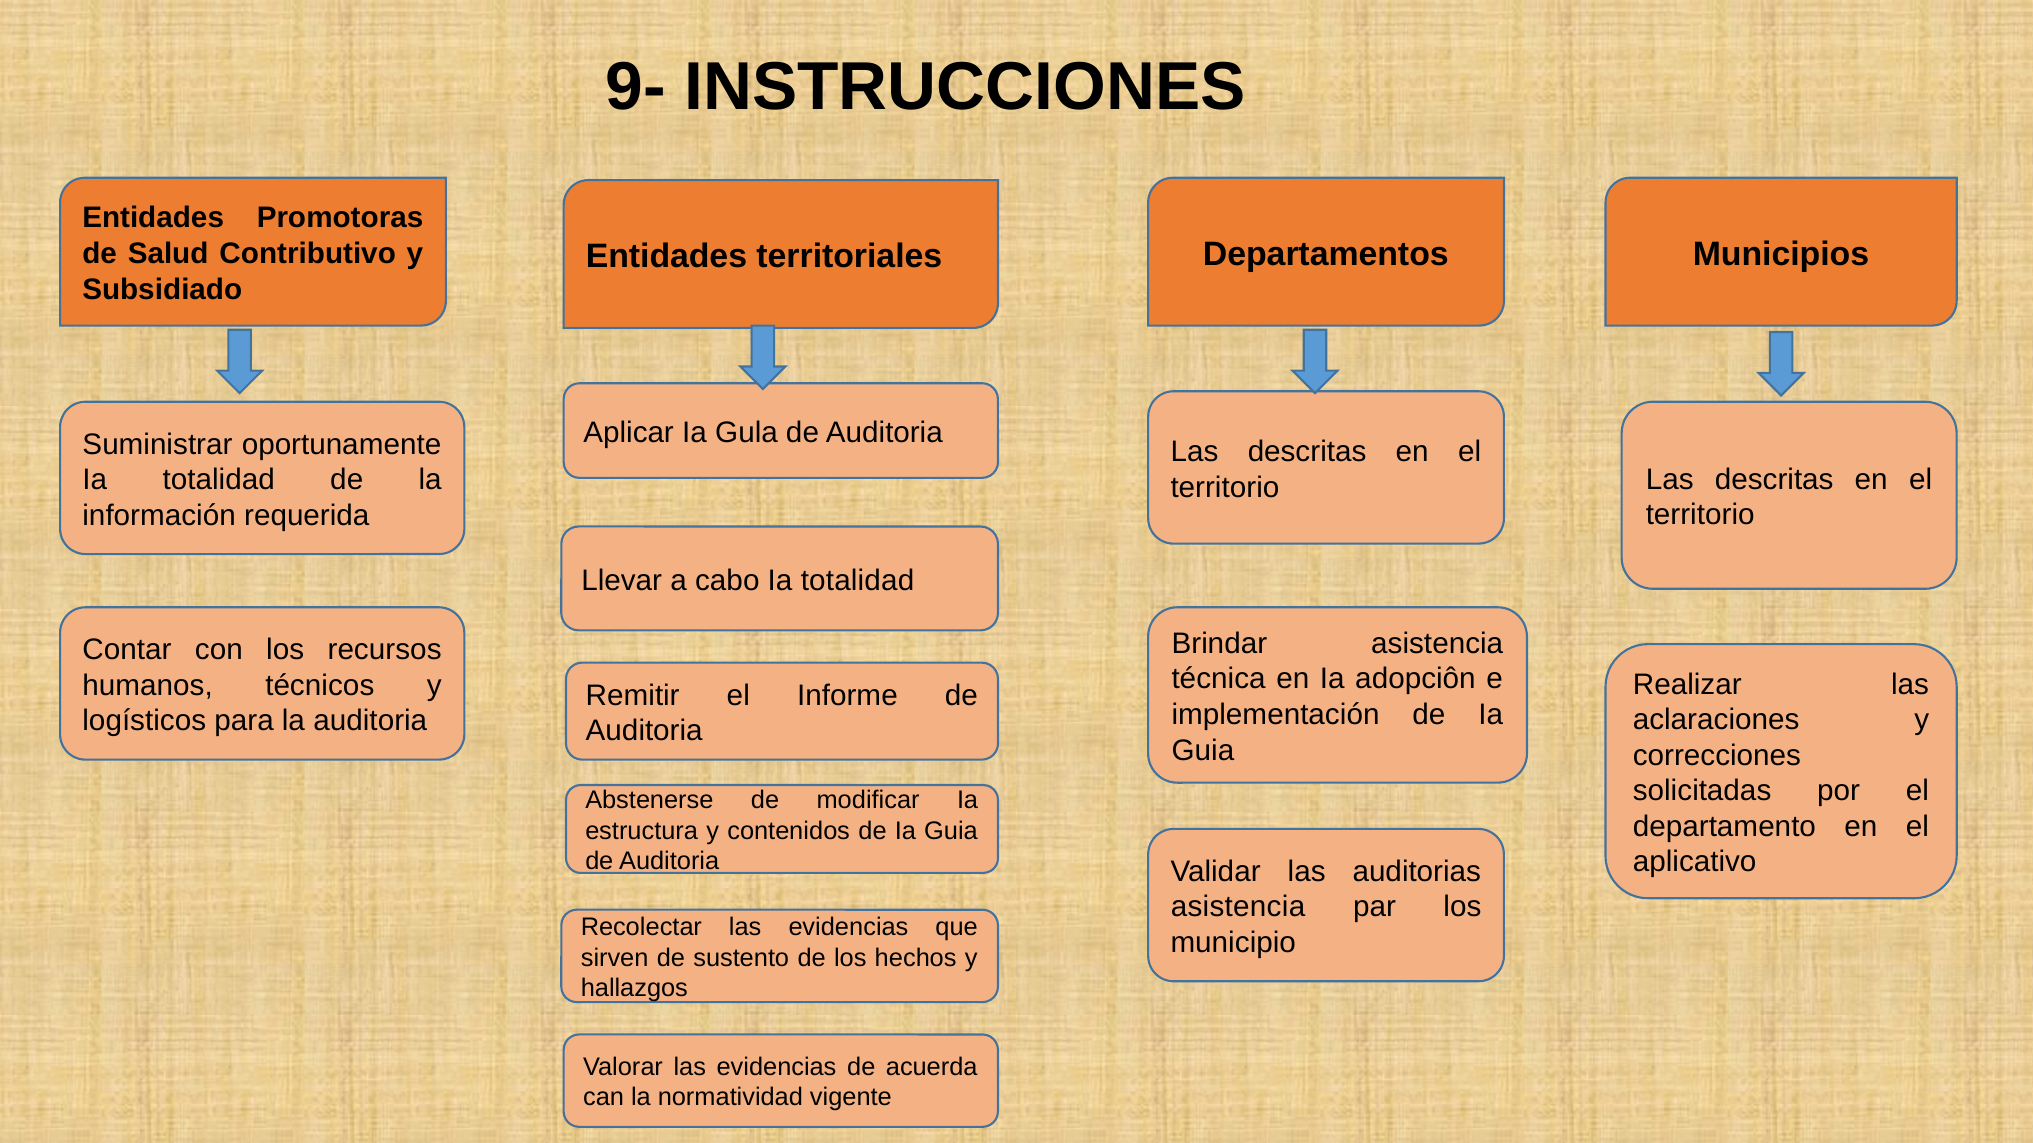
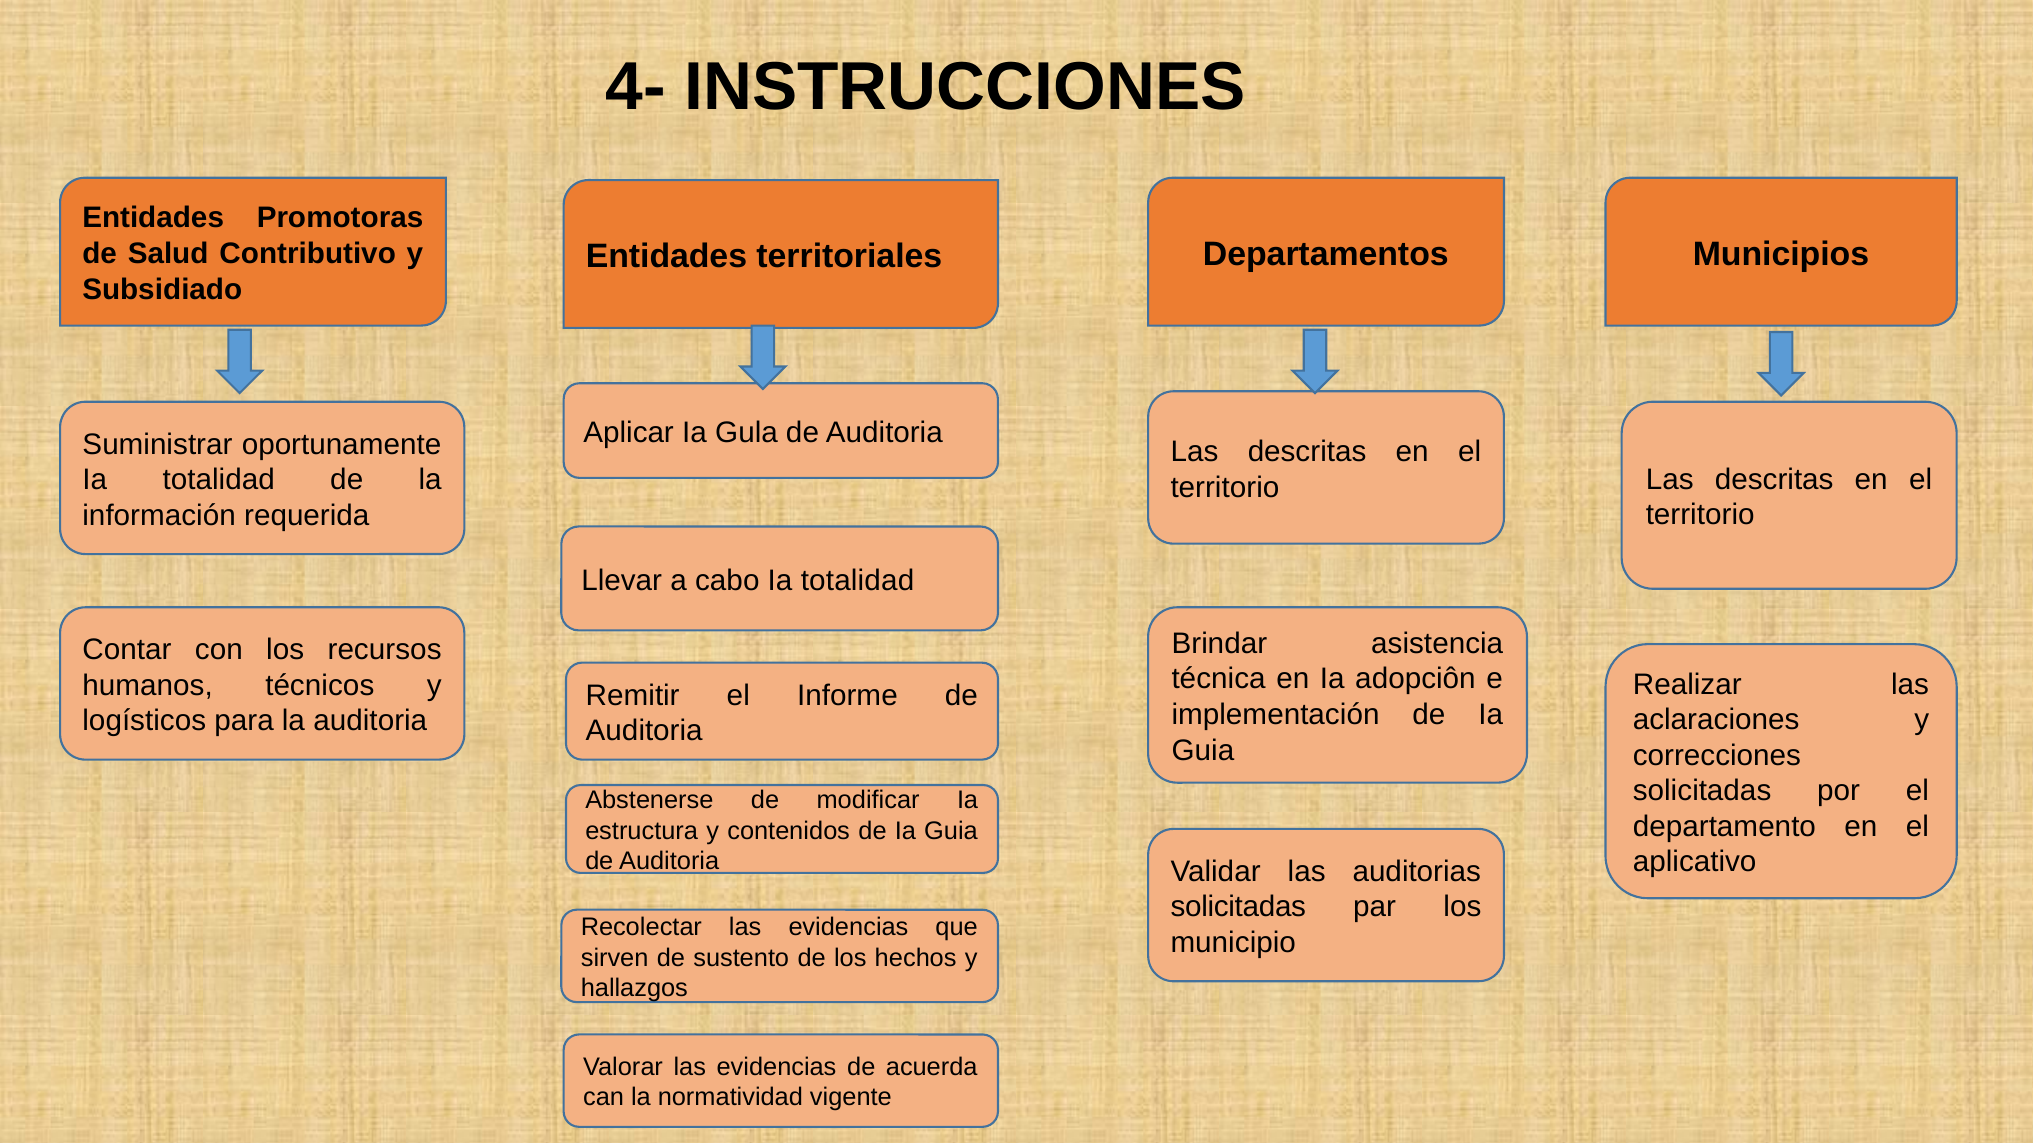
9-: 9- -> 4-
asistencia at (1238, 908): asistencia -> solicitadas
